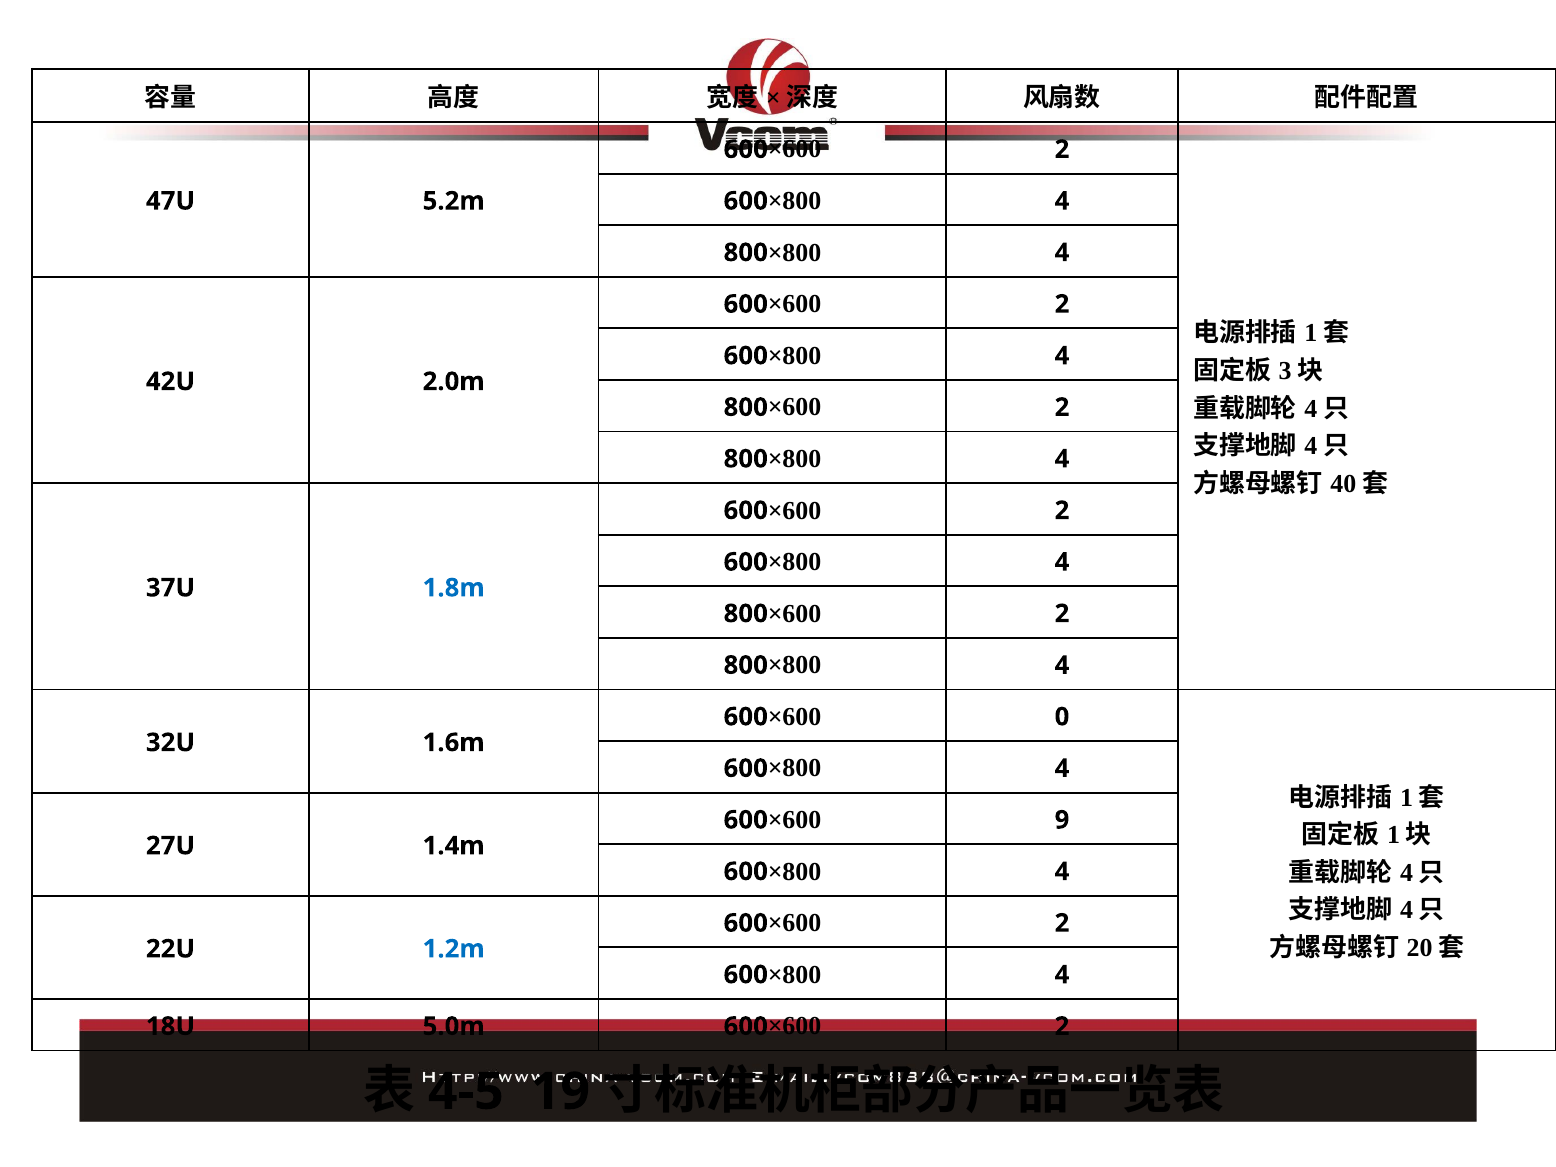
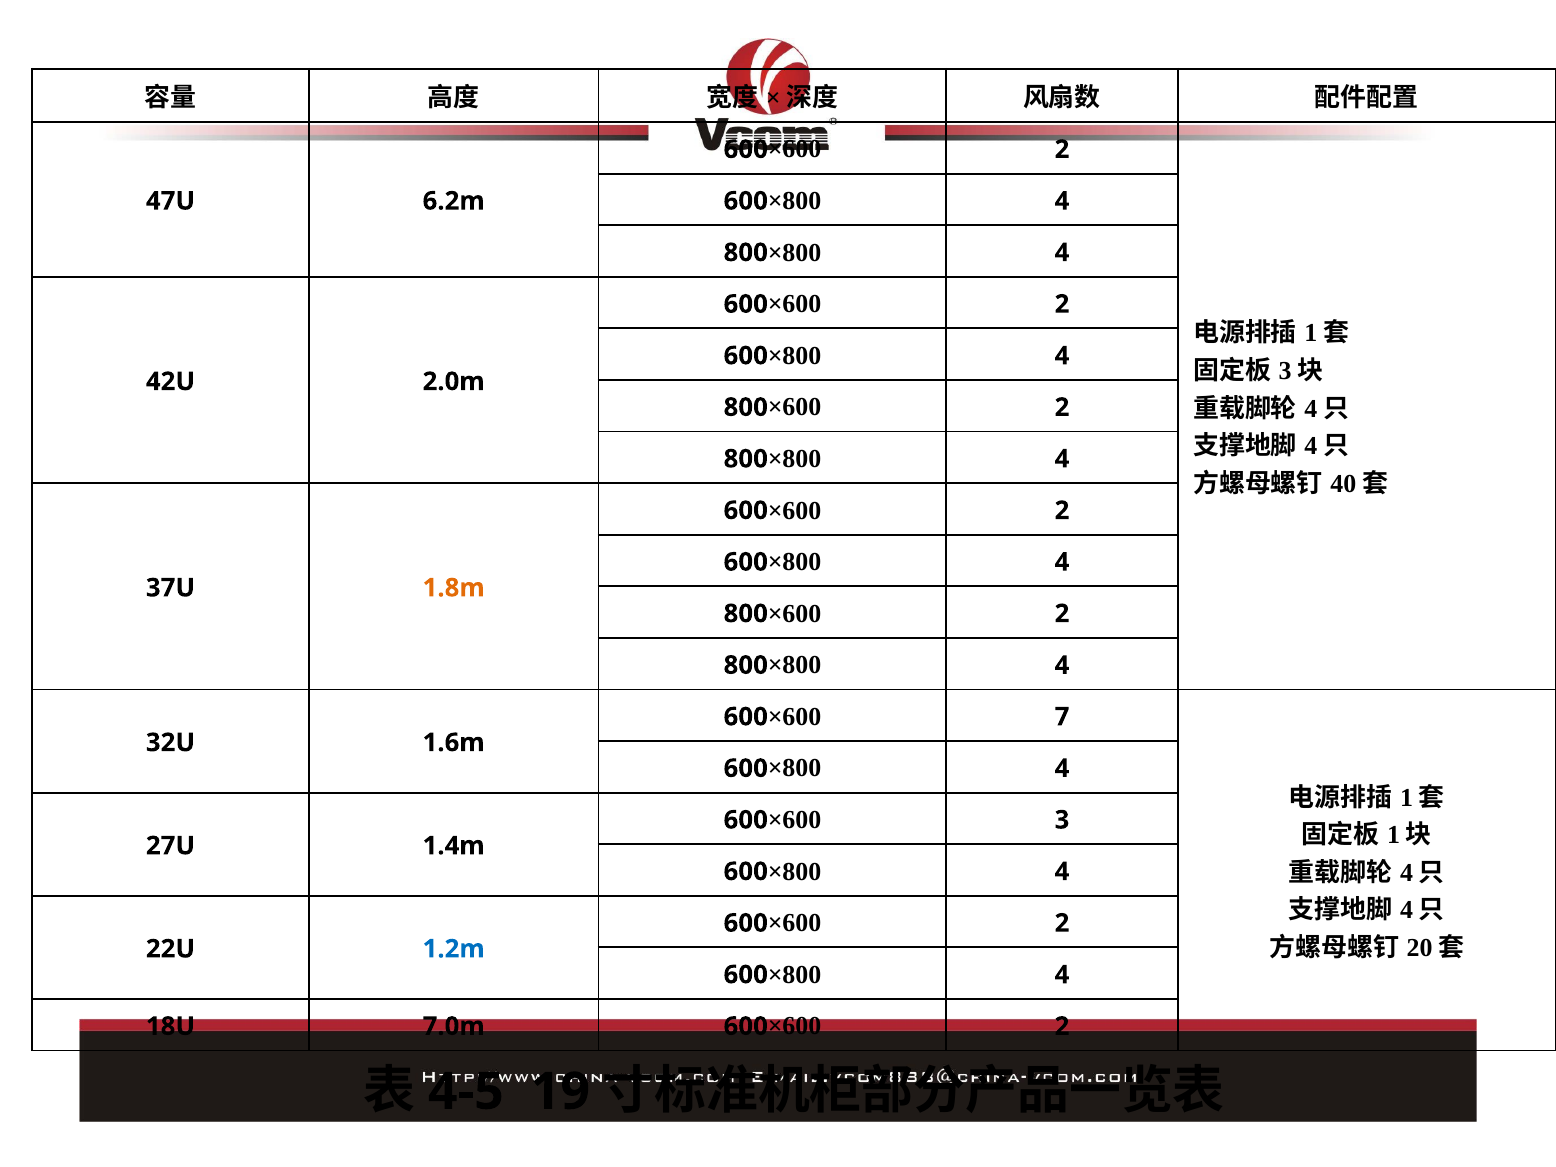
5.2m: 5.2m -> 6.2m
1.8m colour: blue -> orange
0: 0 -> 7
9: 9 -> 3
5.0m: 5.0m -> 7.0m
